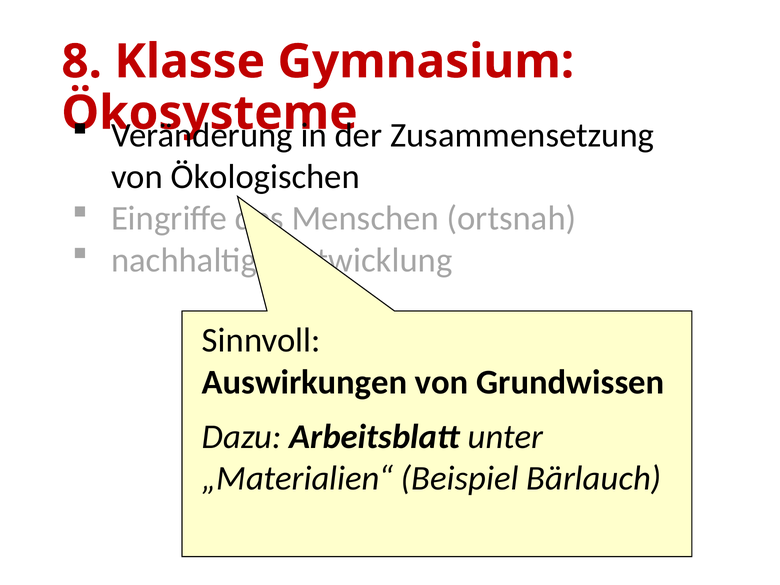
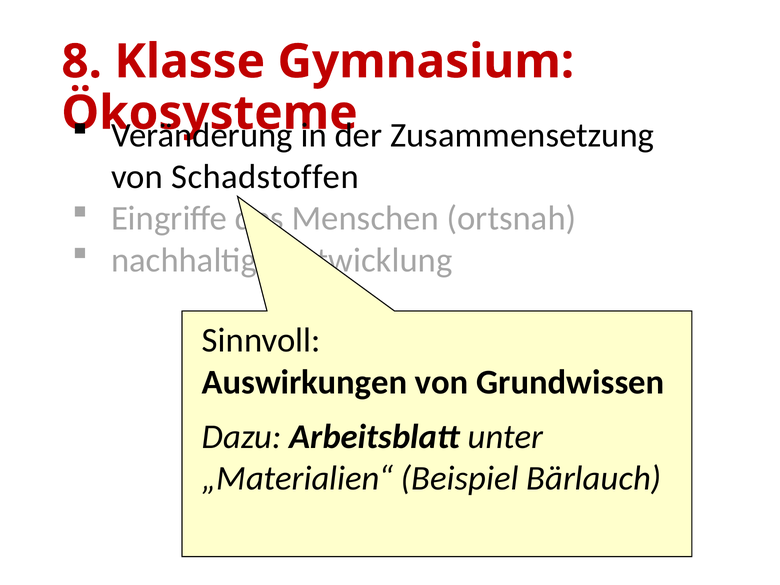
Ökologischen: Ökologischen -> Schadstoffen
